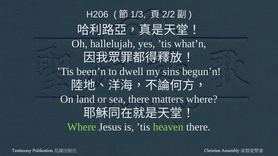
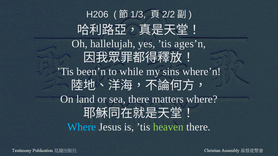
what’n: what’n -> ages’n
dwell: dwell -> while
begun’n: begun’n -> where’n
Where at (82, 127) colour: light green -> light blue
